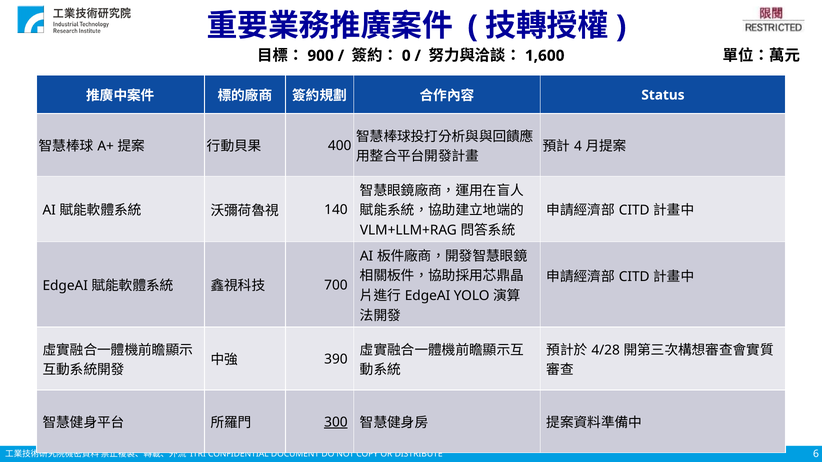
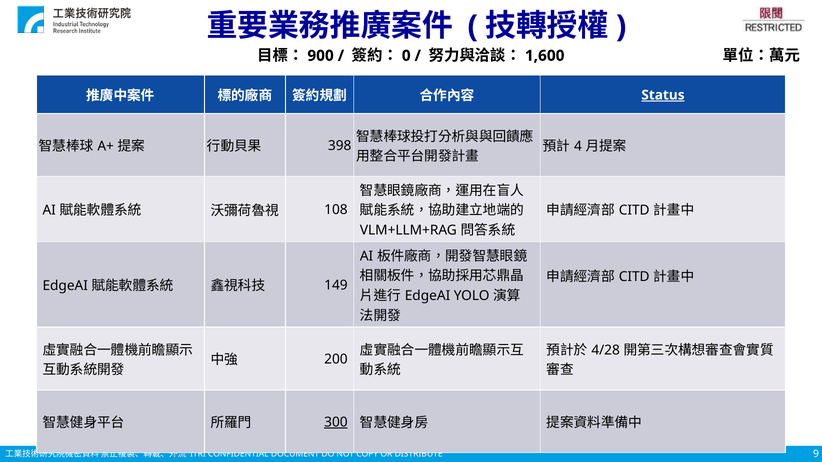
Status underline: none -> present
400: 400 -> 398
140: 140 -> 108
700: 700 -> 149
390: 390 -> 200
6: 6 -> 9
